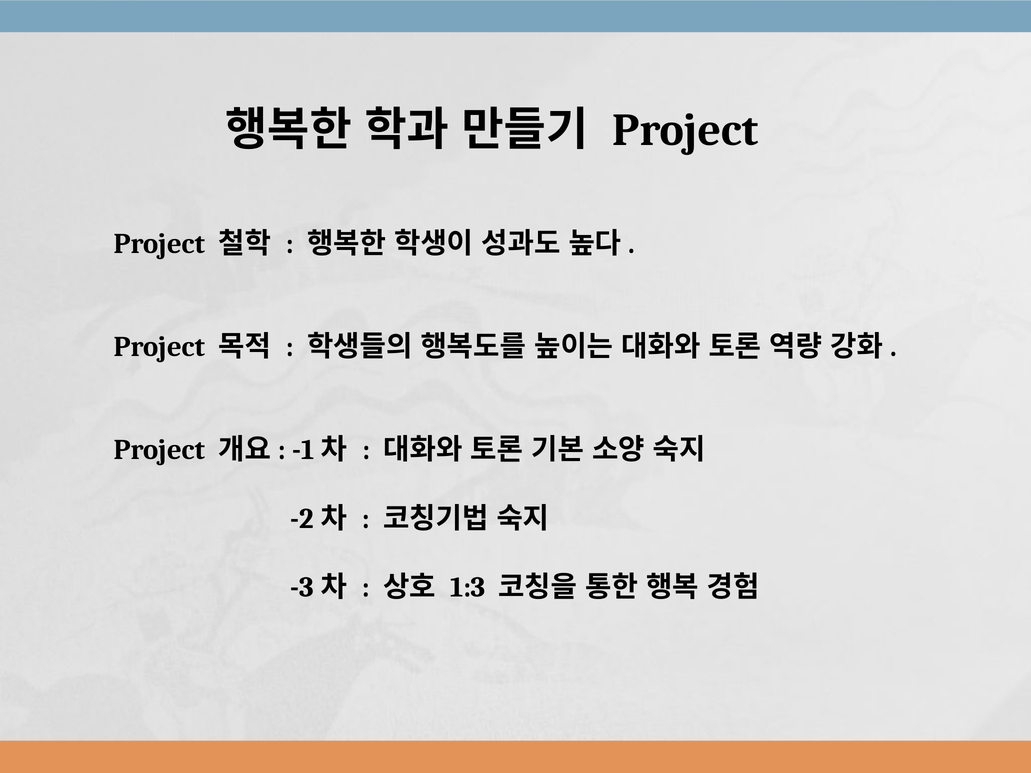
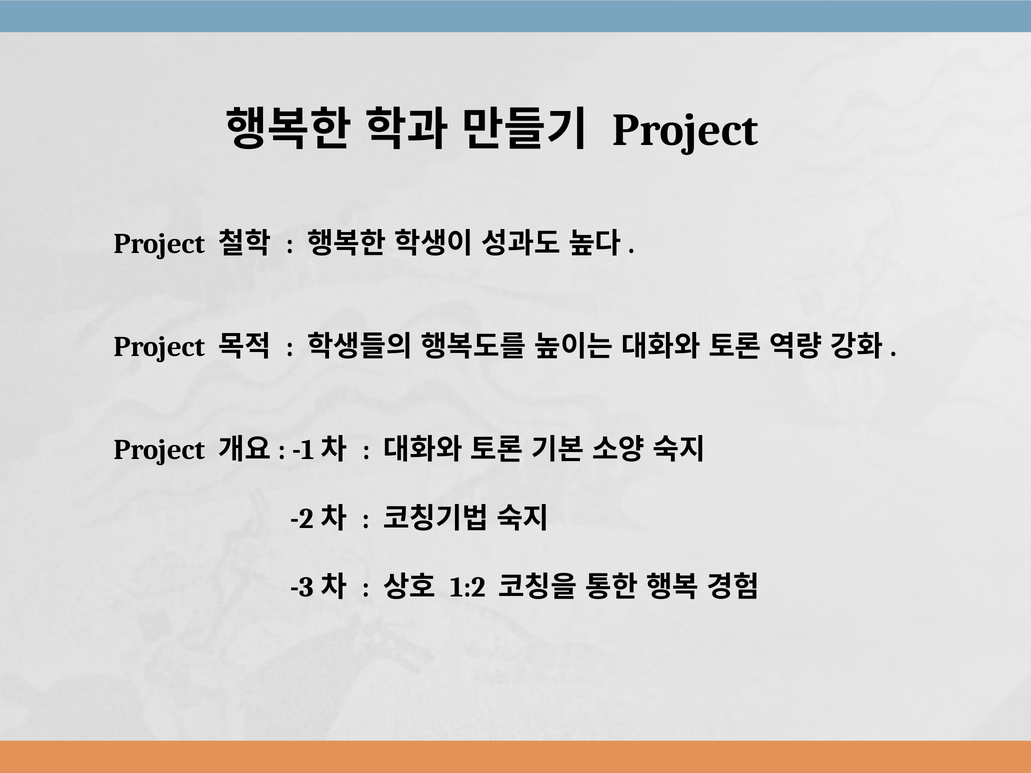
1:3: 1:3 -> 1:2
